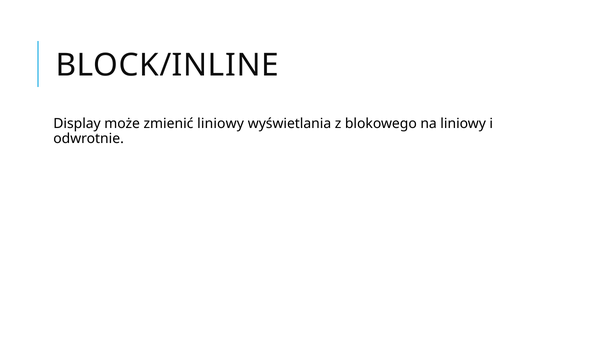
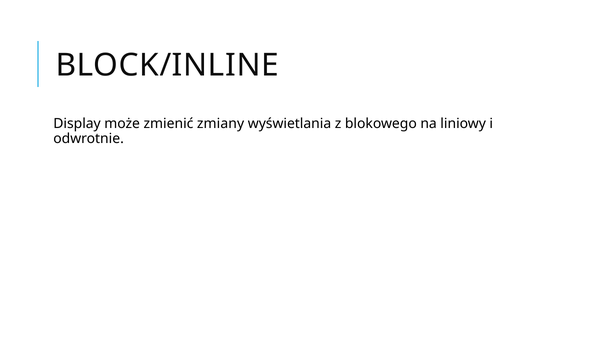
zmienić liniowy: liniowy -> zmiany
